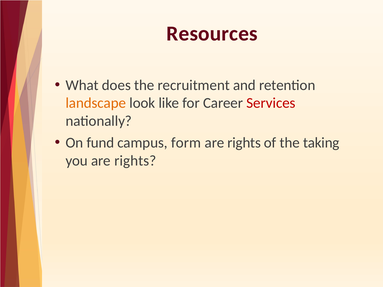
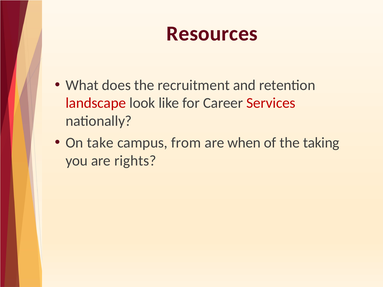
landscape colour: orange -> red
fund: fund -> take
form: form -> from
rights at (244, 143): rights -> when
